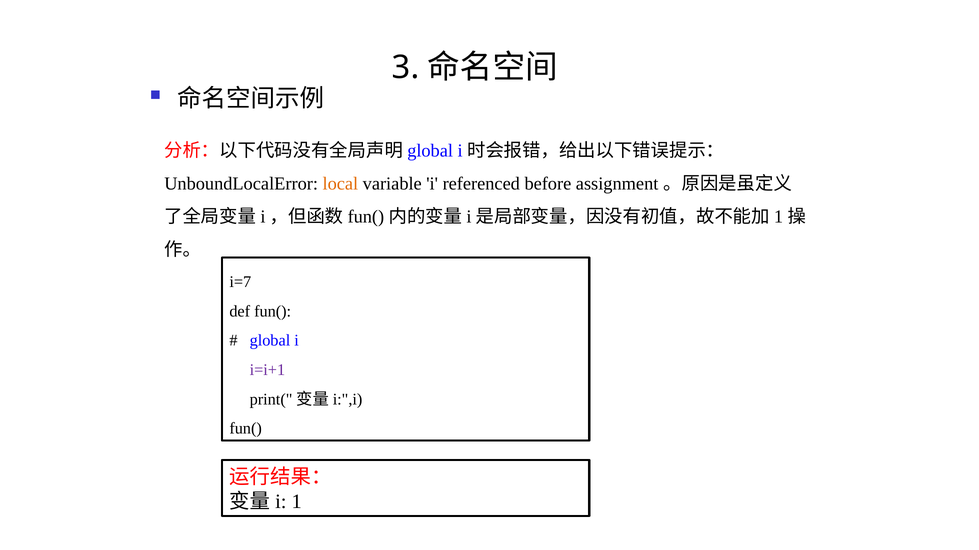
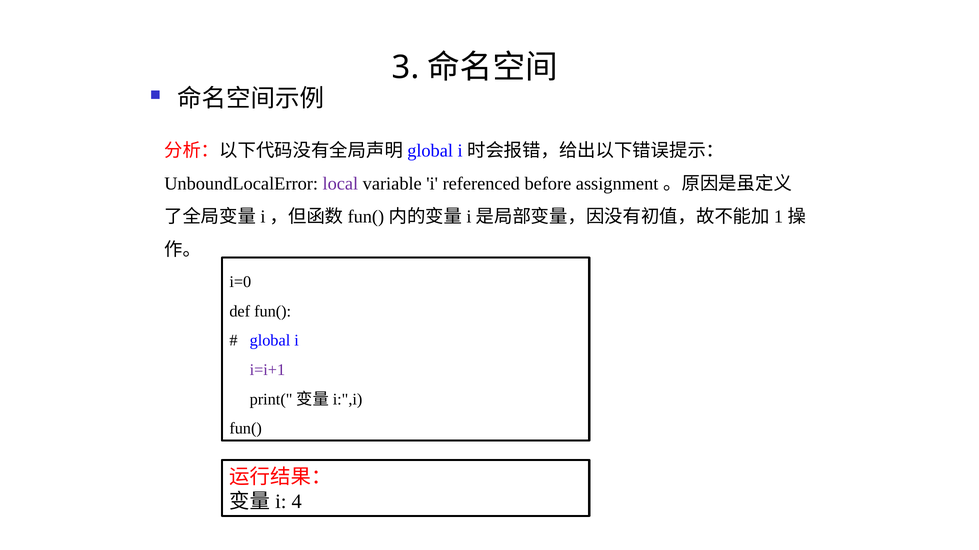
local colour: orange -> purple
i=7: i=7 -> i=0
1: 1 -> 4
